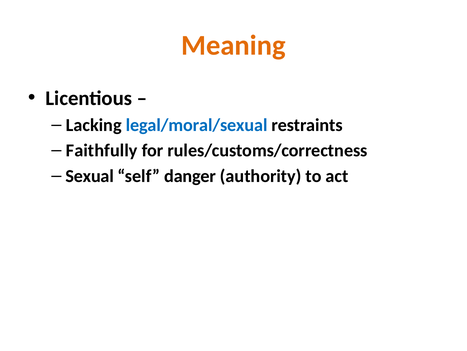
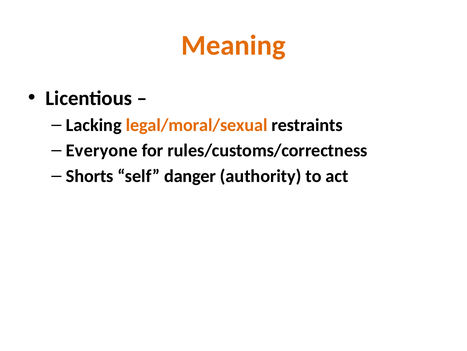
legal/moral/sexual colour: blue -> orange
Faithfully: Faithfully -> Everyone
Sexual: Sexual -> Shorts
